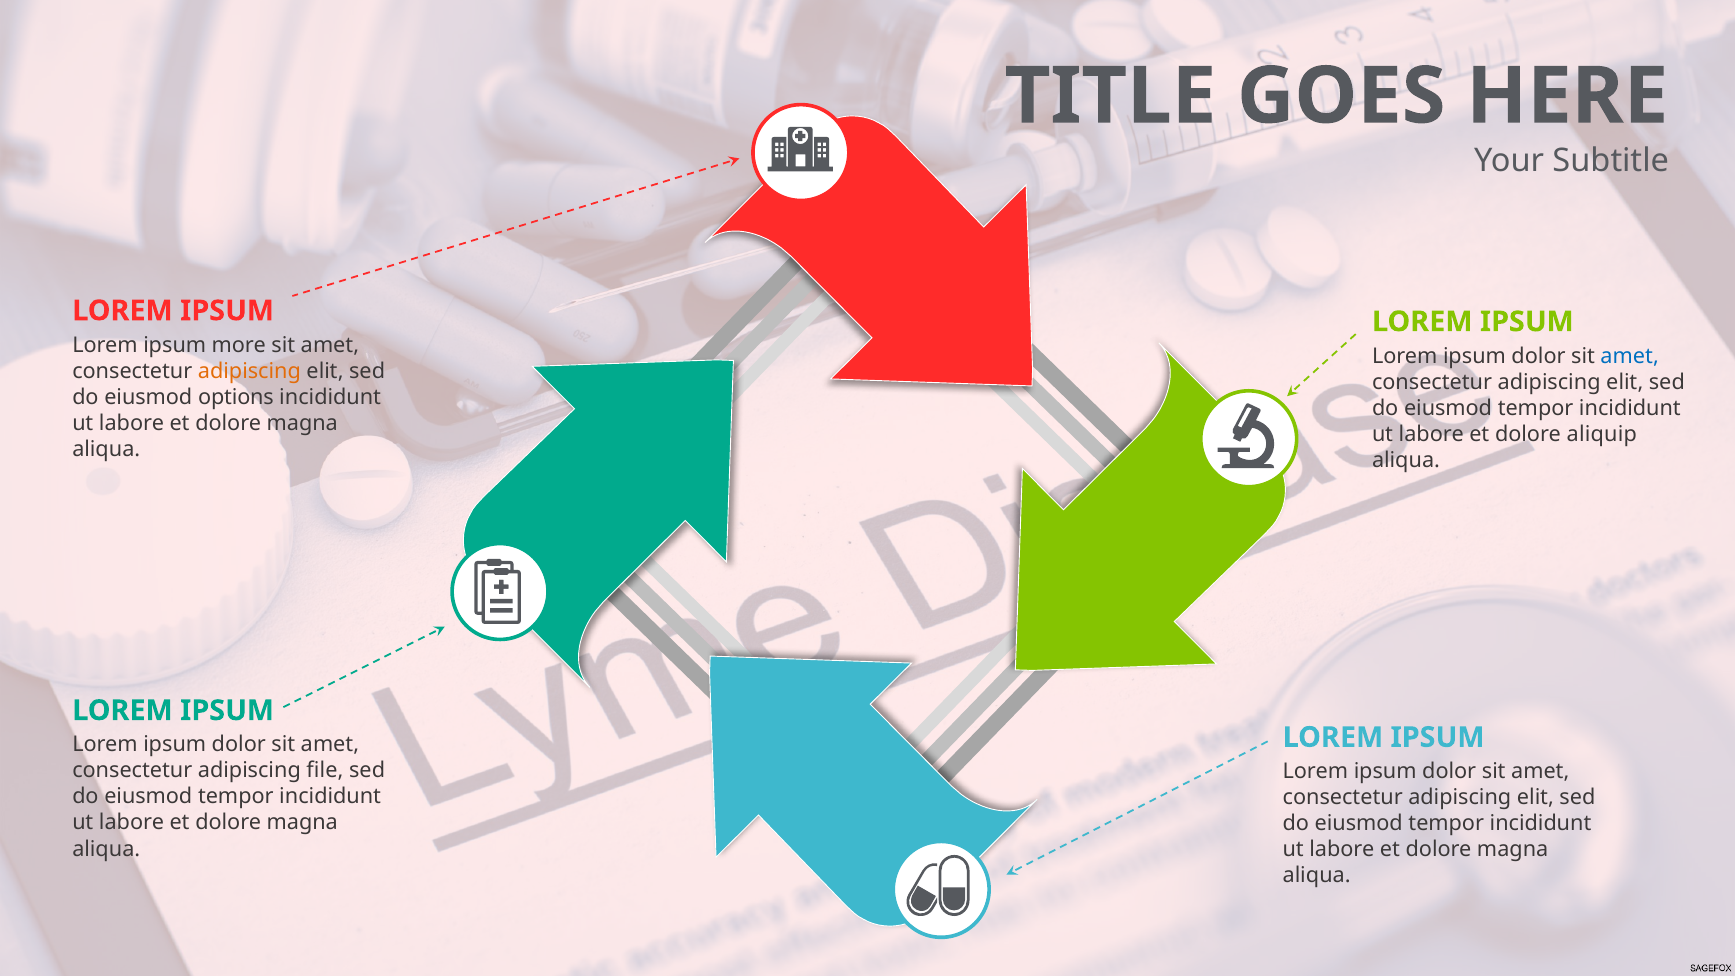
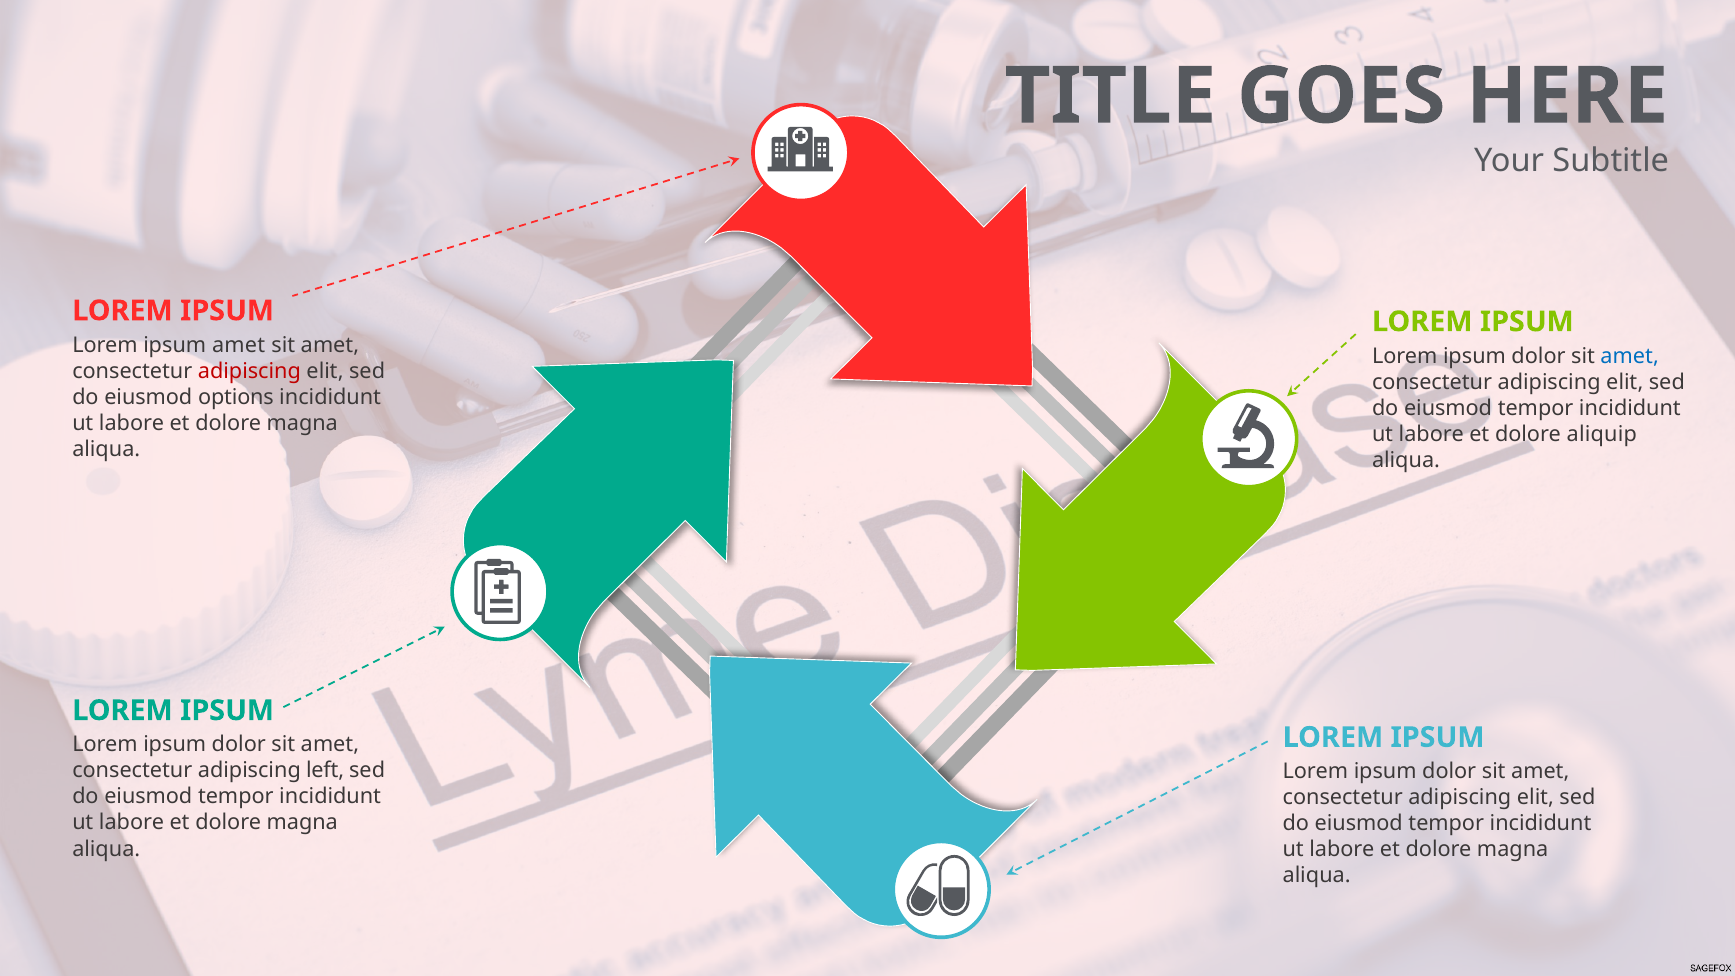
ipsum more: more -> amet
adipiscing at (249, 371) colour: orange -> red
file: file -> left
